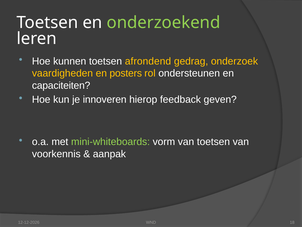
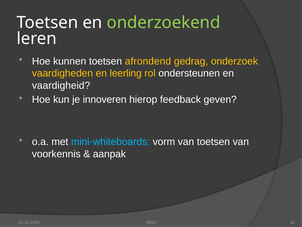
posters: posters -> leerling
capaciteiten: capaciteiten -> vaardigheid
mini-whiteboards colour: light green -> light blue
